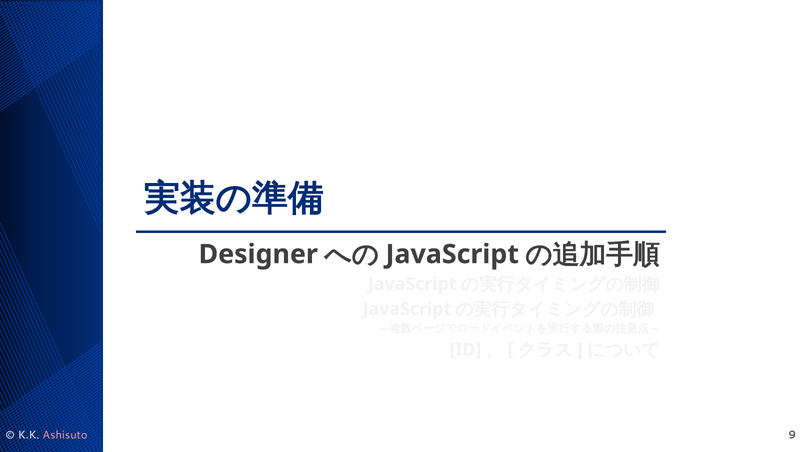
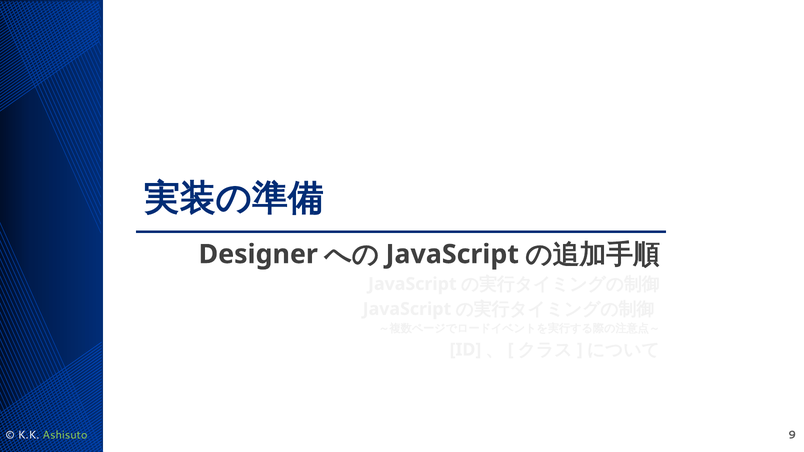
Ashisuto colour: pink -> light green
